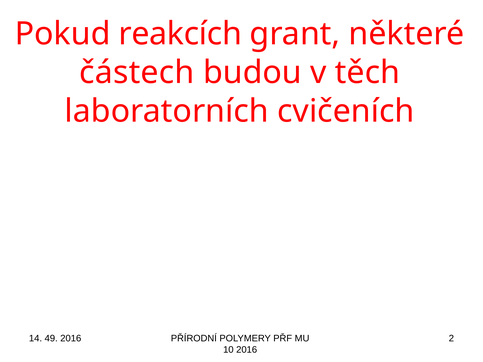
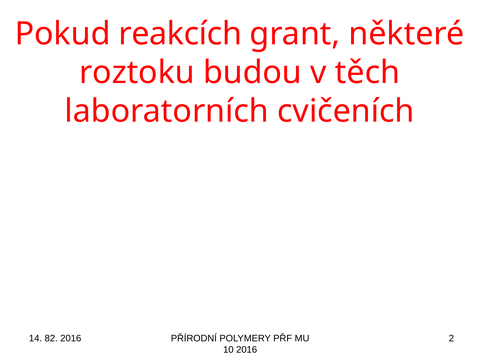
částech: částech -> roztoku
49: 49 -> 82
